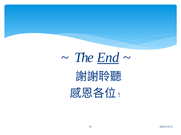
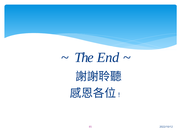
End underline: present -> none
